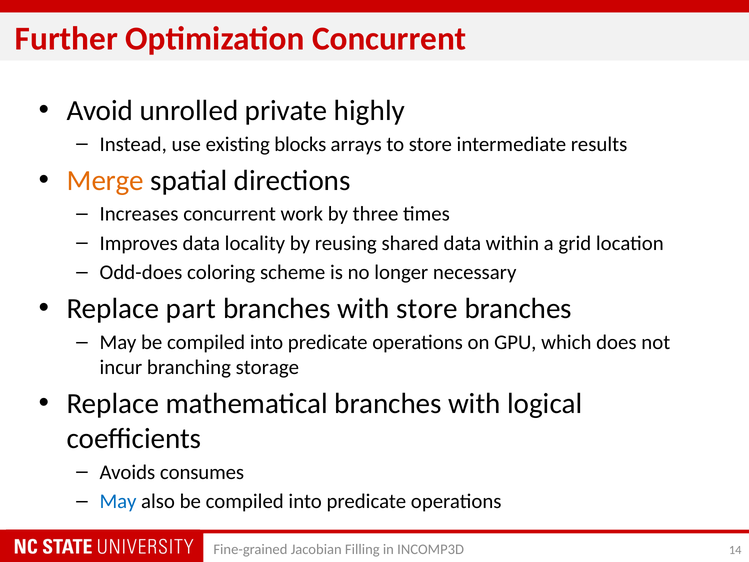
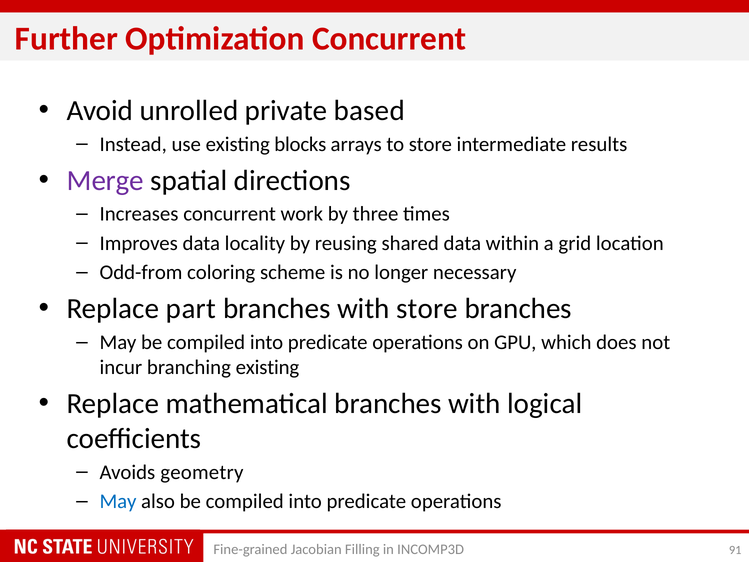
highly: highly -> based
Merge colour: orange -> purple
Odd-does: Odd-does -> Odd-from
branching storage: storage -> existing
consumes: consumes -> geometry
14: 14 -> 91
